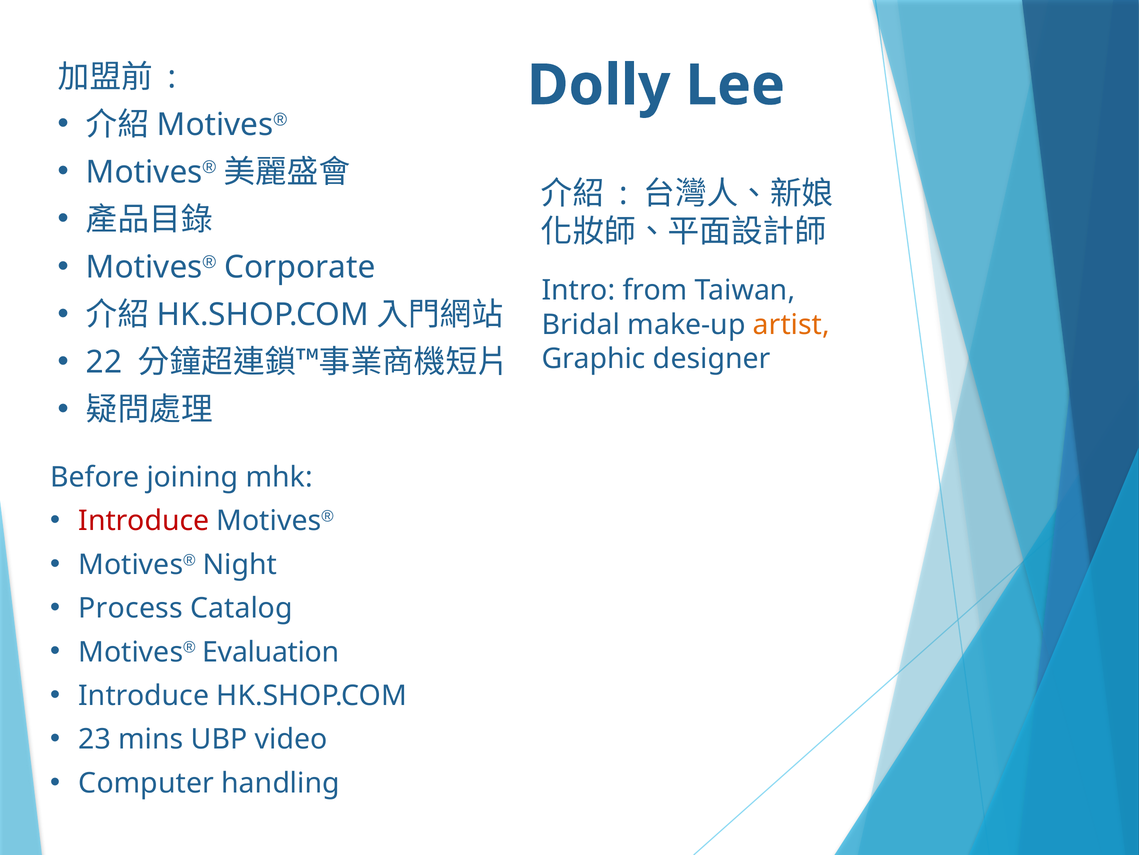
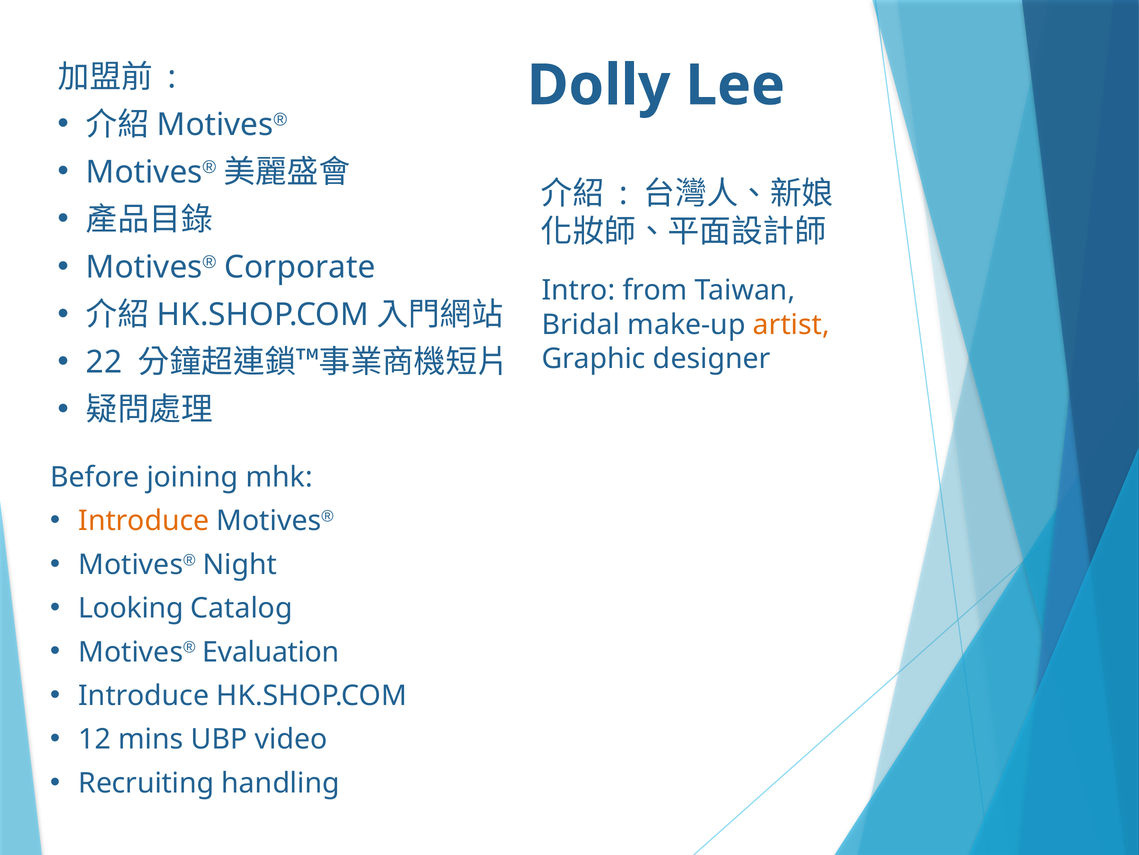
Introduce at (144, 521) colour: red -> orange
Process: Process -> Looking
23: 23 -> 12
Computer: Computer -> Recruiting
